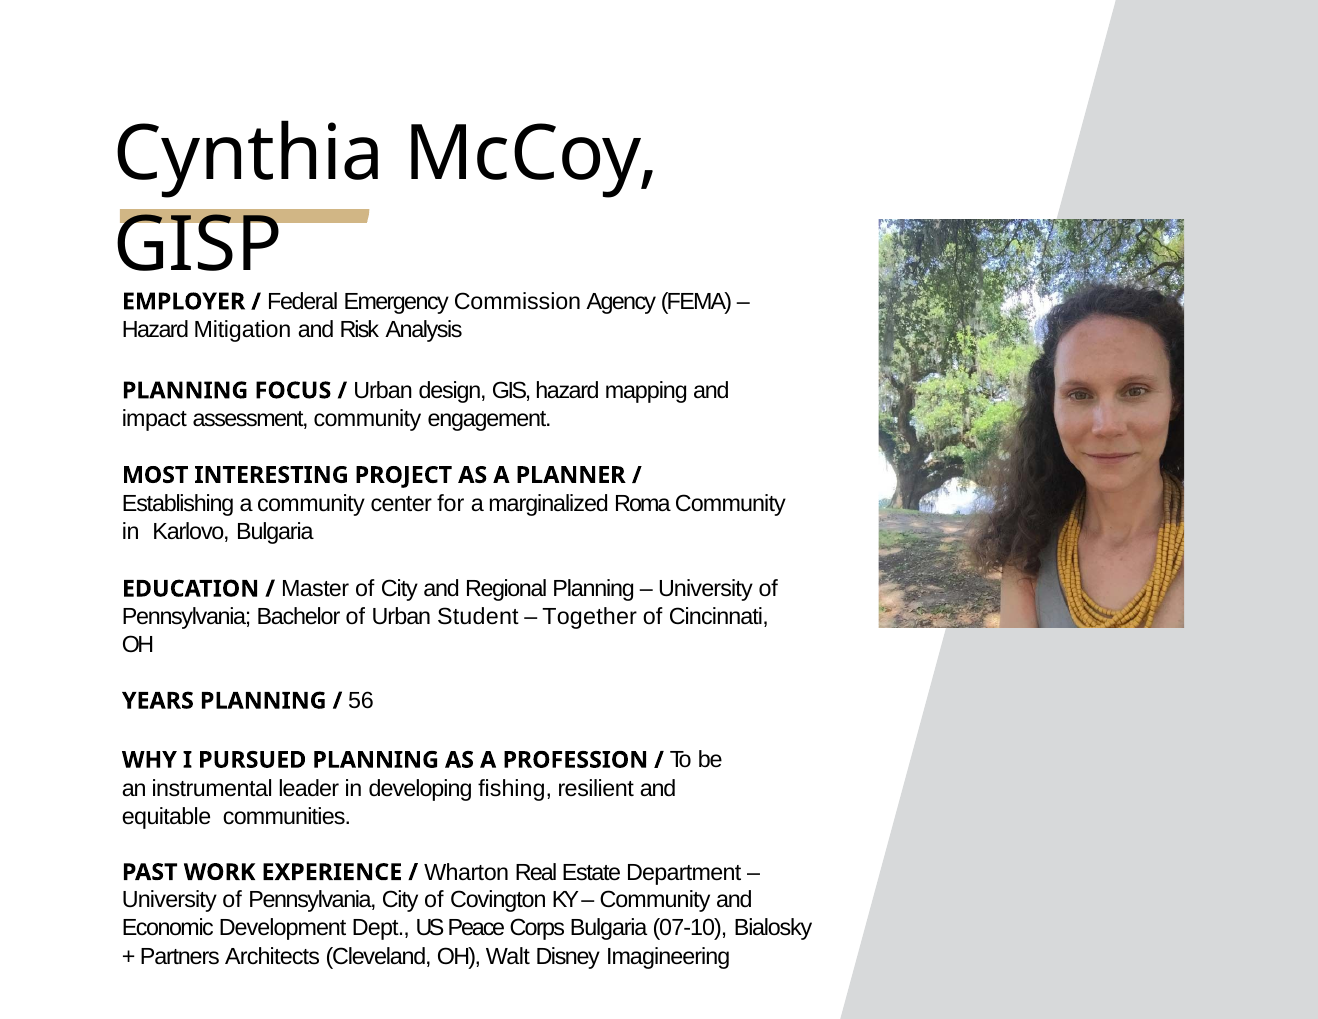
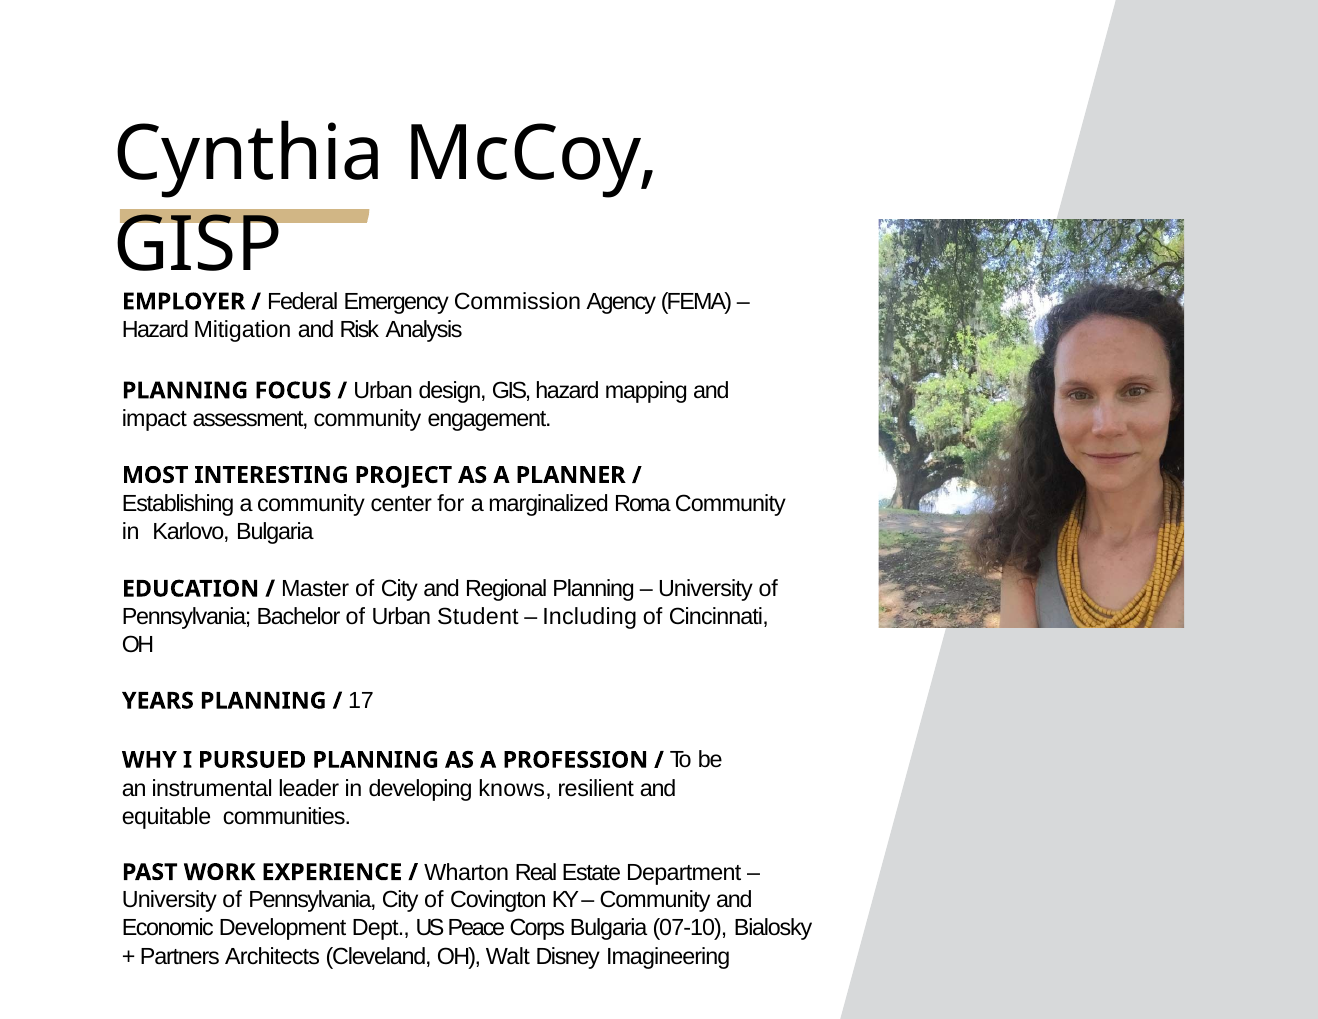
Together: Together -> Including
56: 56 -> 17
fishing: fishing -> knows
